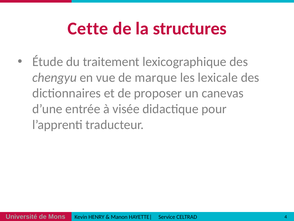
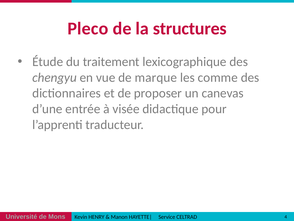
Cette: Cette -> Pleco
lexicale: lexicale -> comme
